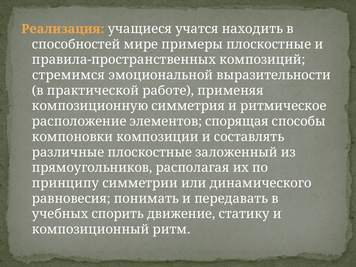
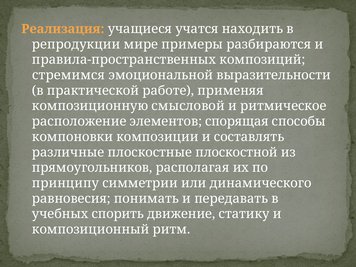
способностей: способностей -> репродукции
примеры плоскостные: плоскостные -> разбираются
симметрия: симметрия -> смысловой
заложенный: заложенный -> плоскостной
